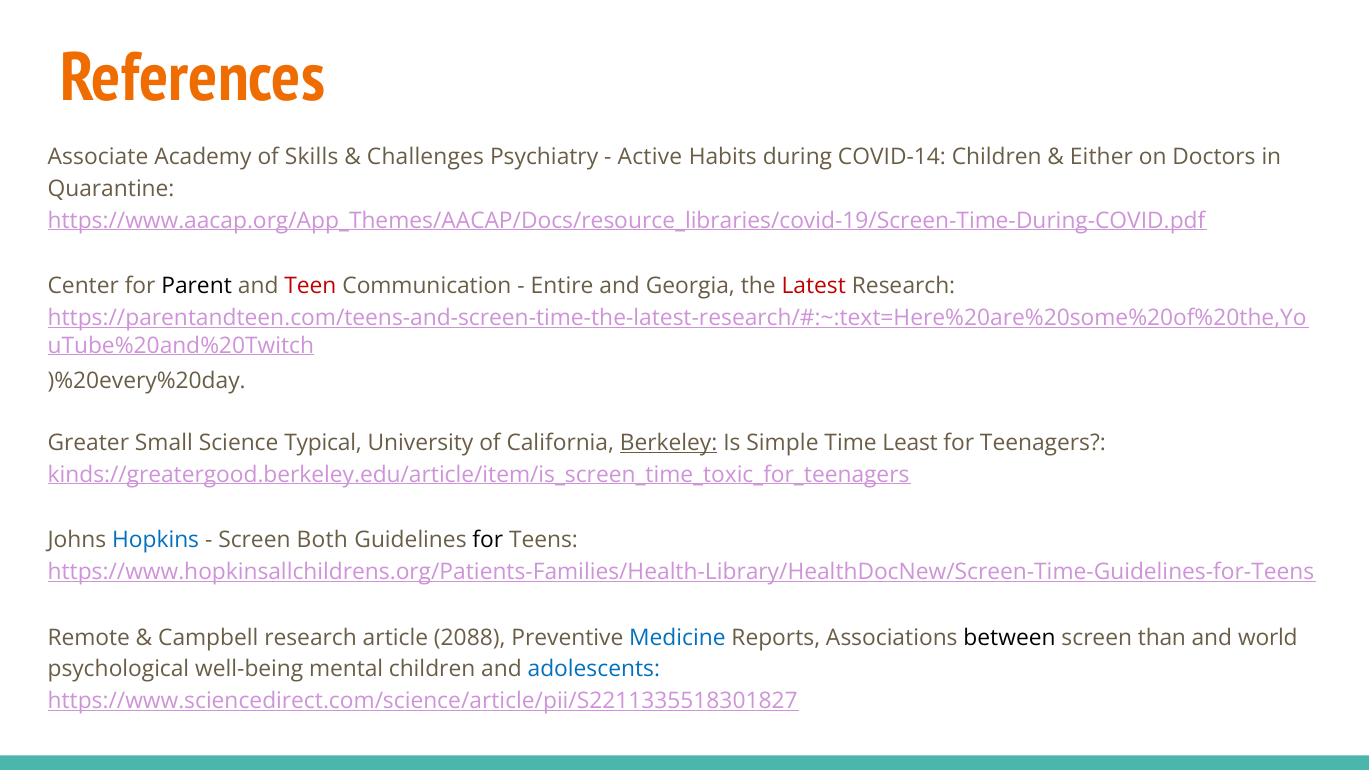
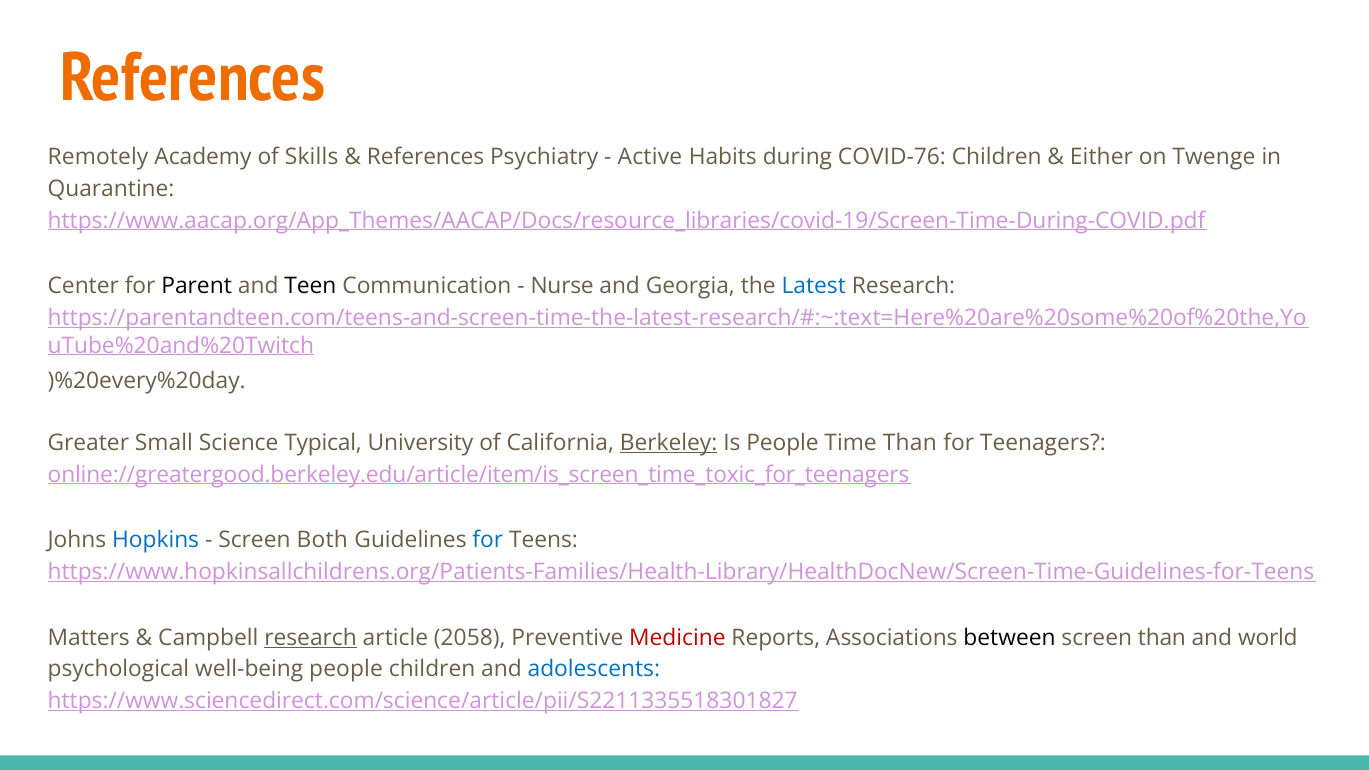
Associate: Associate -> Remotely
Challenges at (426, 157): Challenges -> References
COVID-14: COVID-14 -> COVID-76
Doctors: Doctors -> Twenge
Teen colour: red -> black
Entire: Entire -> Nurse
Latest colour: red -> blue
Is Simple: Simple -> People
Time Least: Least -> Than
kinds://greatergood.berkeley.edu/article/item/is_screen_time_toxic_for_teenagers: kinds://greatergood.berkeley.edu/article/item/is_screen_time_toxic_for_teenagers -> online://greatergood.berkeley.edu/article/item/is_screen_time_toxic_for_teenagers
for at (488, 541) colour: black -> blue
Remote: Remote -> Matters
research at (311, 638) underline: none -> present
2088: 2088 -> 2058
Medicine colour: blue -> red
well-being mental: mental -> people
